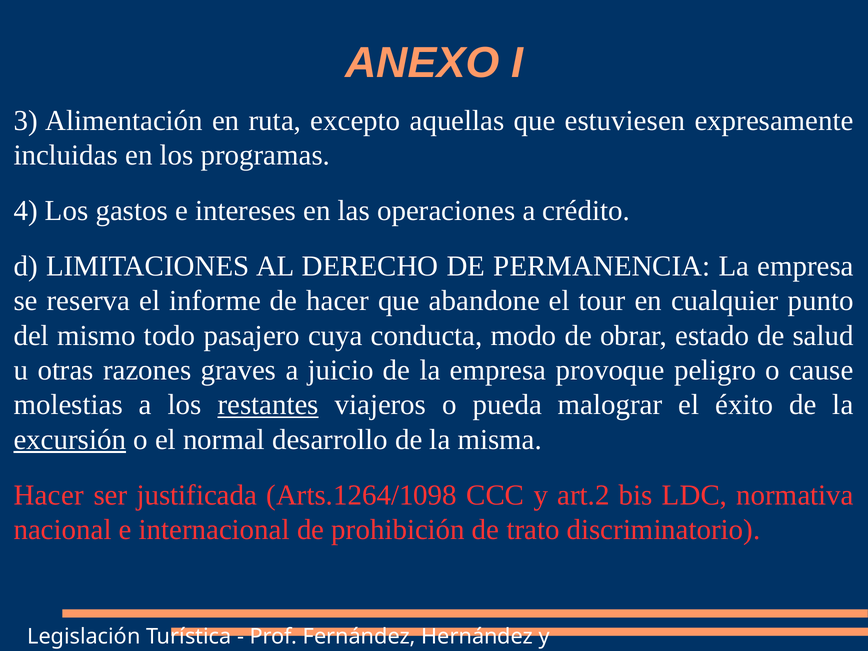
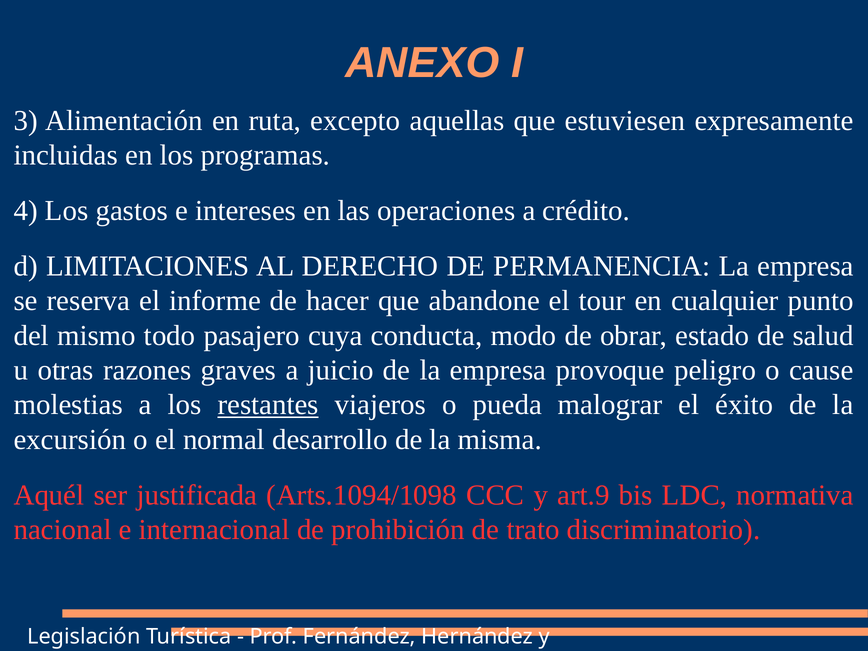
excursión underline: present -> none
Hacer at (49, 495): Hacer -> Aquél
Arts.1264/1098: Arts.1264/1098 -> Arts.1094/1098
art.2: art.2 -> art.9
